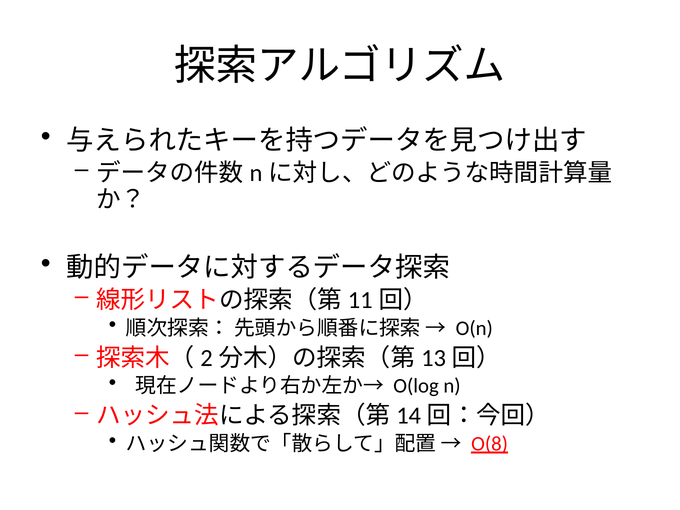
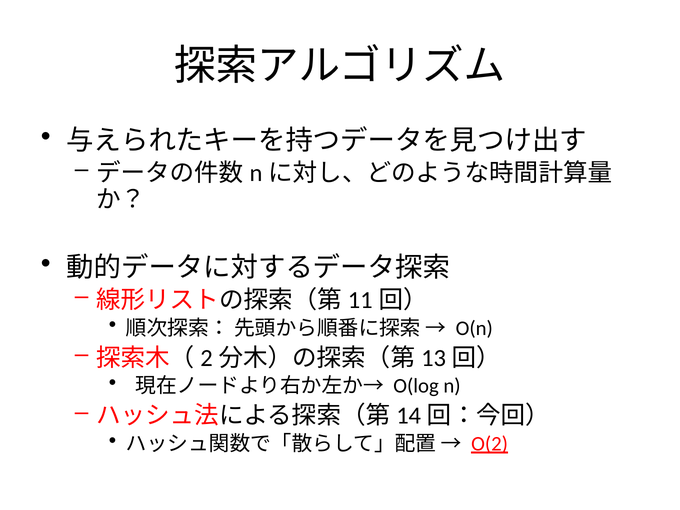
O(8: O(8 -> O(2
